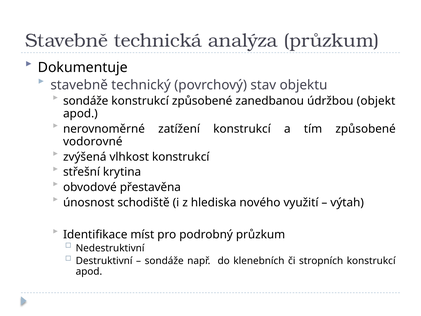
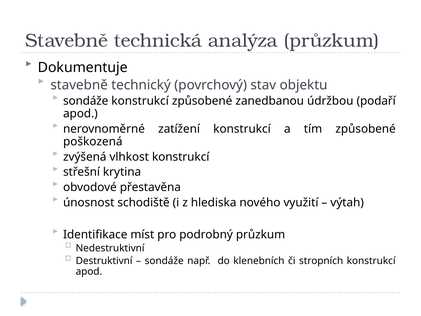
objekt: objekt -> podaří
vodorovné: vodorovné -> poškozená
